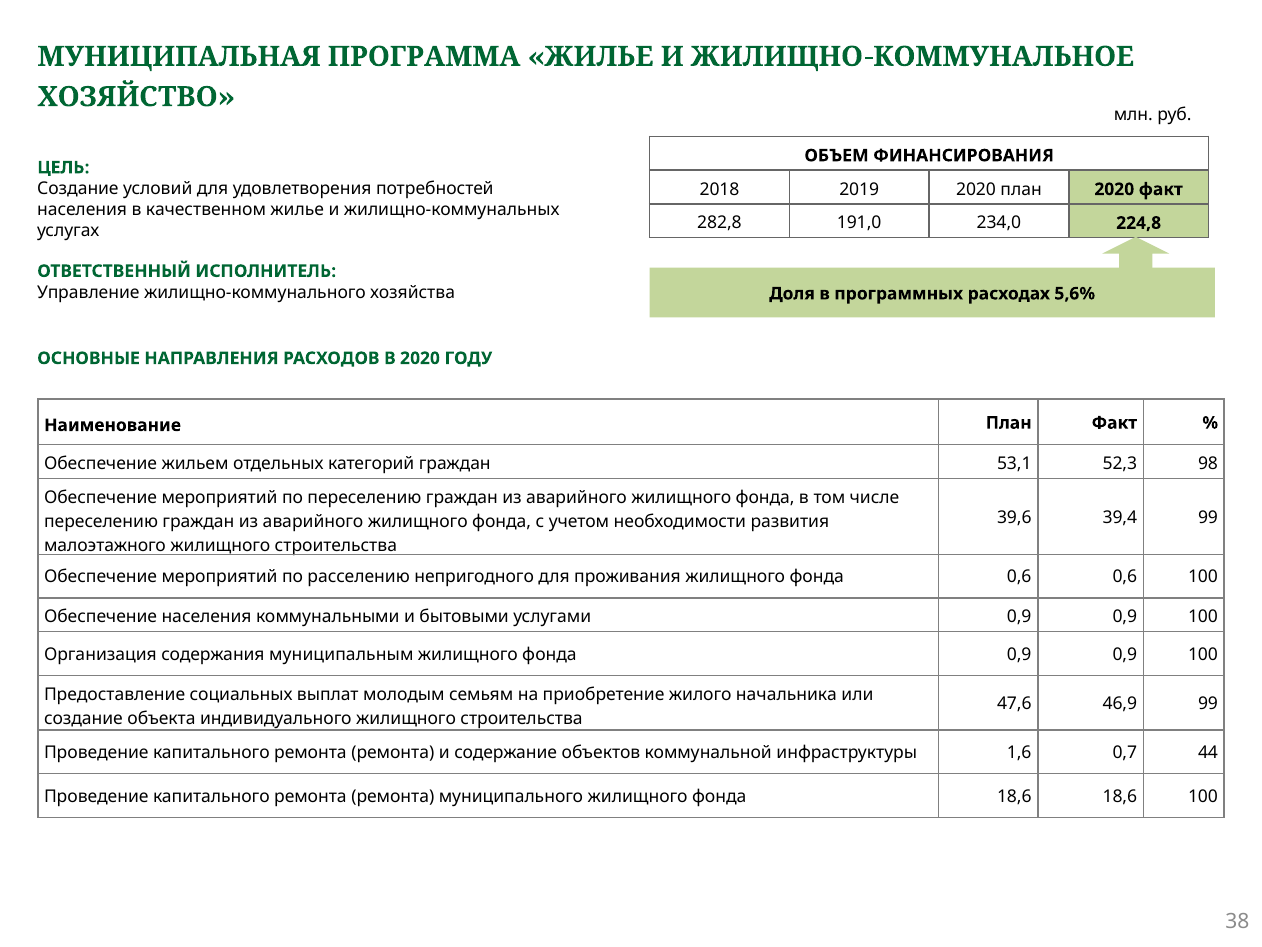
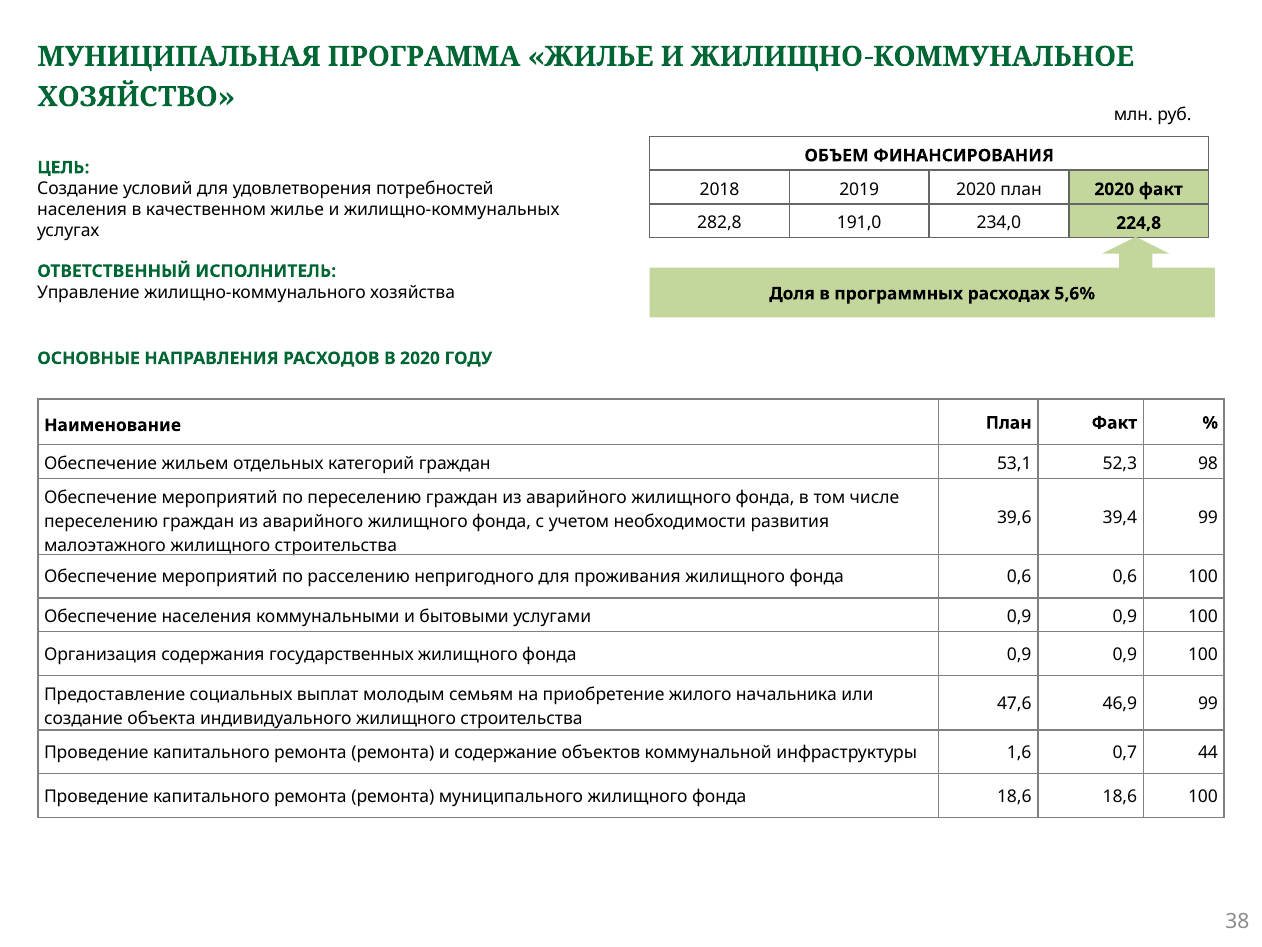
муниципальным: муниципальным -> государственных
